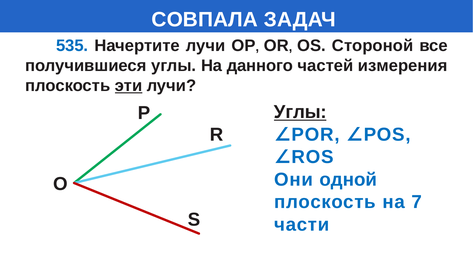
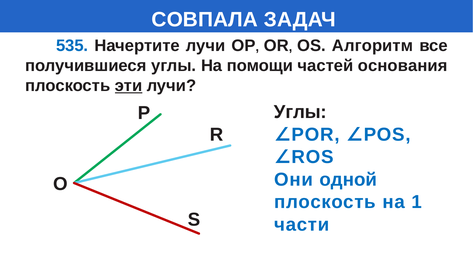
Стороной: Стороной -> Алгоритм
данного: данного -> помощи
измерения: измерения -> основания
Углы at (300, 112) underline: present -> none
7: 7 -> 1
